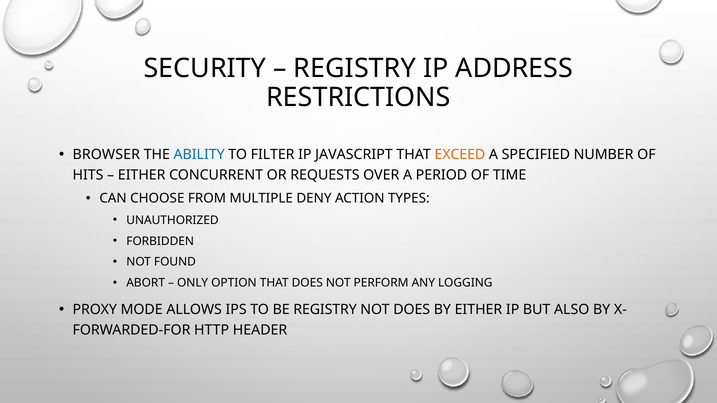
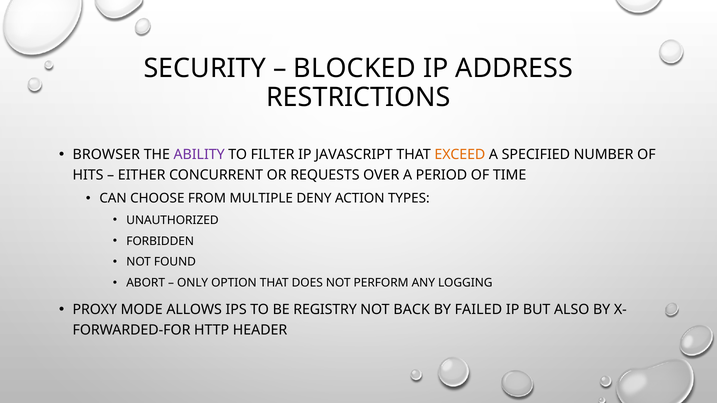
REGISTRY at (355, 69): REGISTRY -> BLOCKED
ABILITY colour: blue -> purple
NOT DOES: DOES -> BACK
BY EITHER: EITHER -> FAILED
